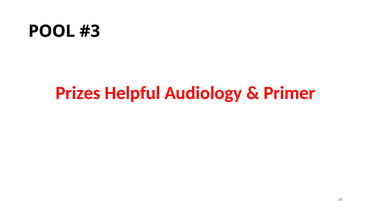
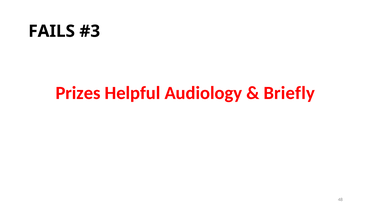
POOL: POOL -> FAILS
Primer: Primer -> Briefly
